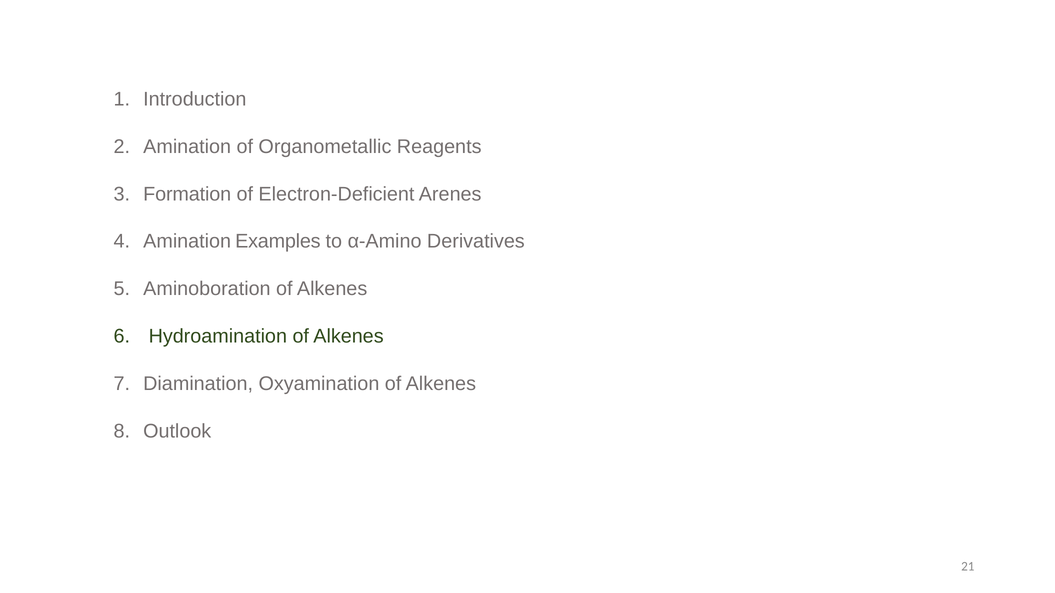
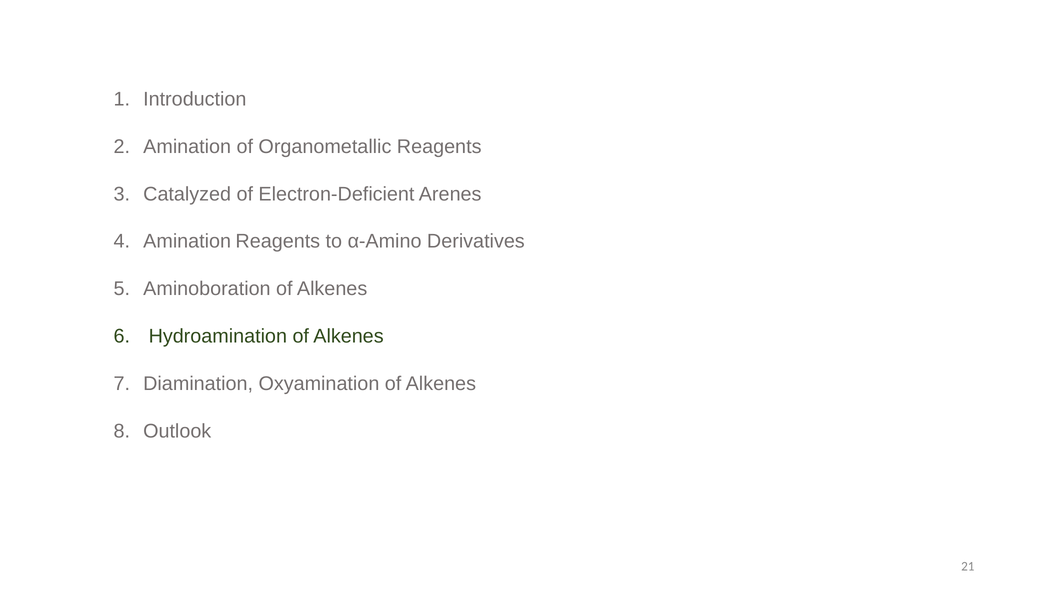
Formation: Formation -> Catalyzed
Amination Examples: Examples -> Reagents
